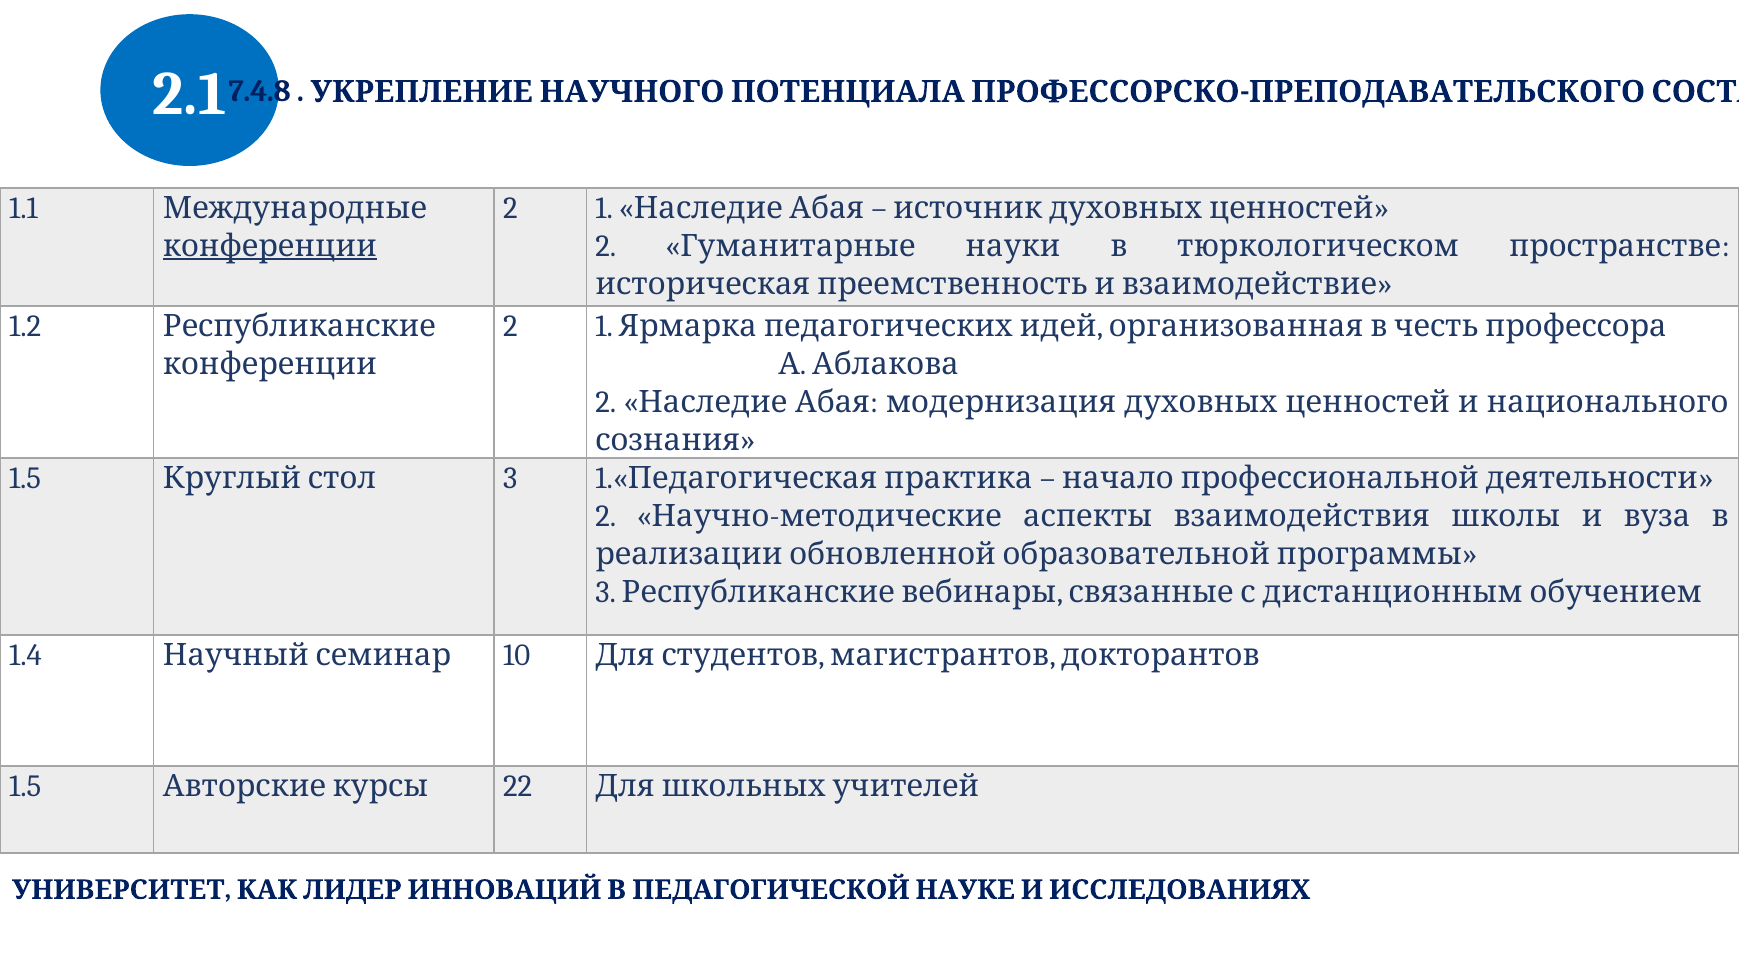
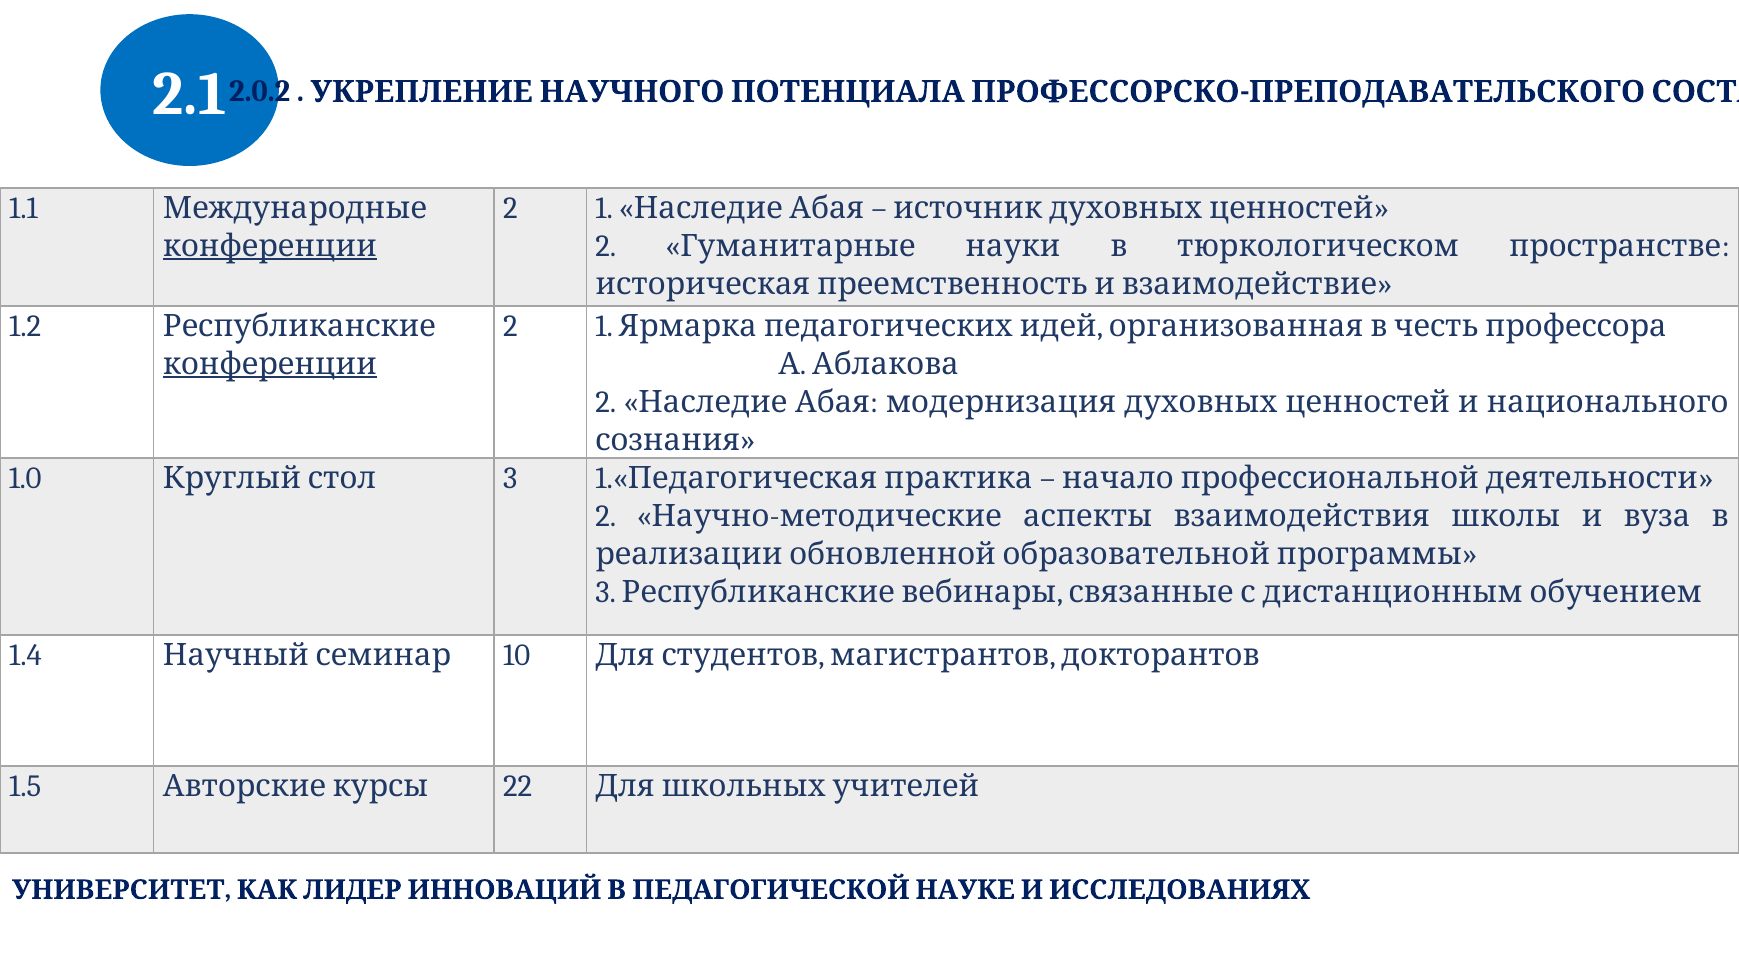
7.4.8: 7.4.8 -> 2.0.2
конференции at (270, 364) underline: none -> present
1.5 at (25, 478): 1.5 -> 1.0
